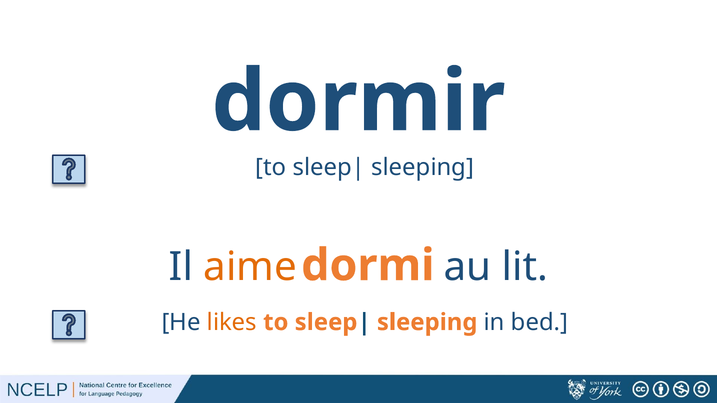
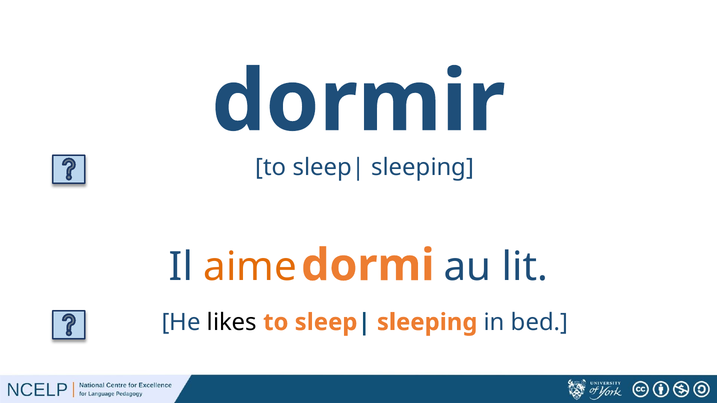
likes colour: orange -> black
